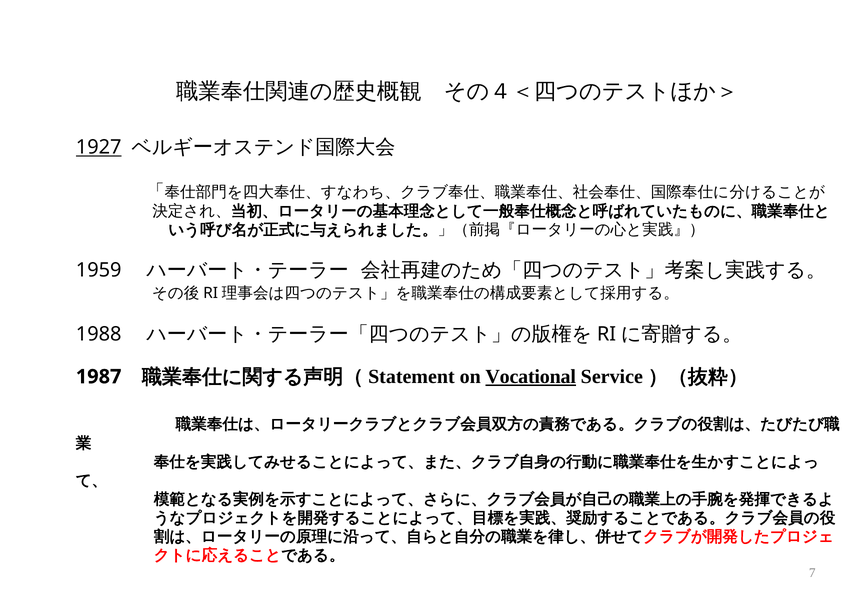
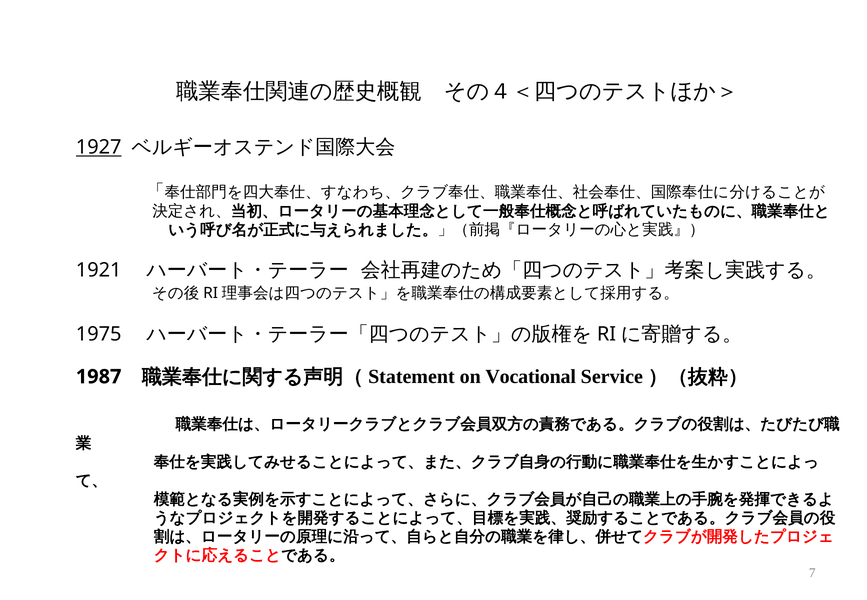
1959: 1959 -> 1921
1988: 1988 -> 1975
Vocational underline: present -> none
